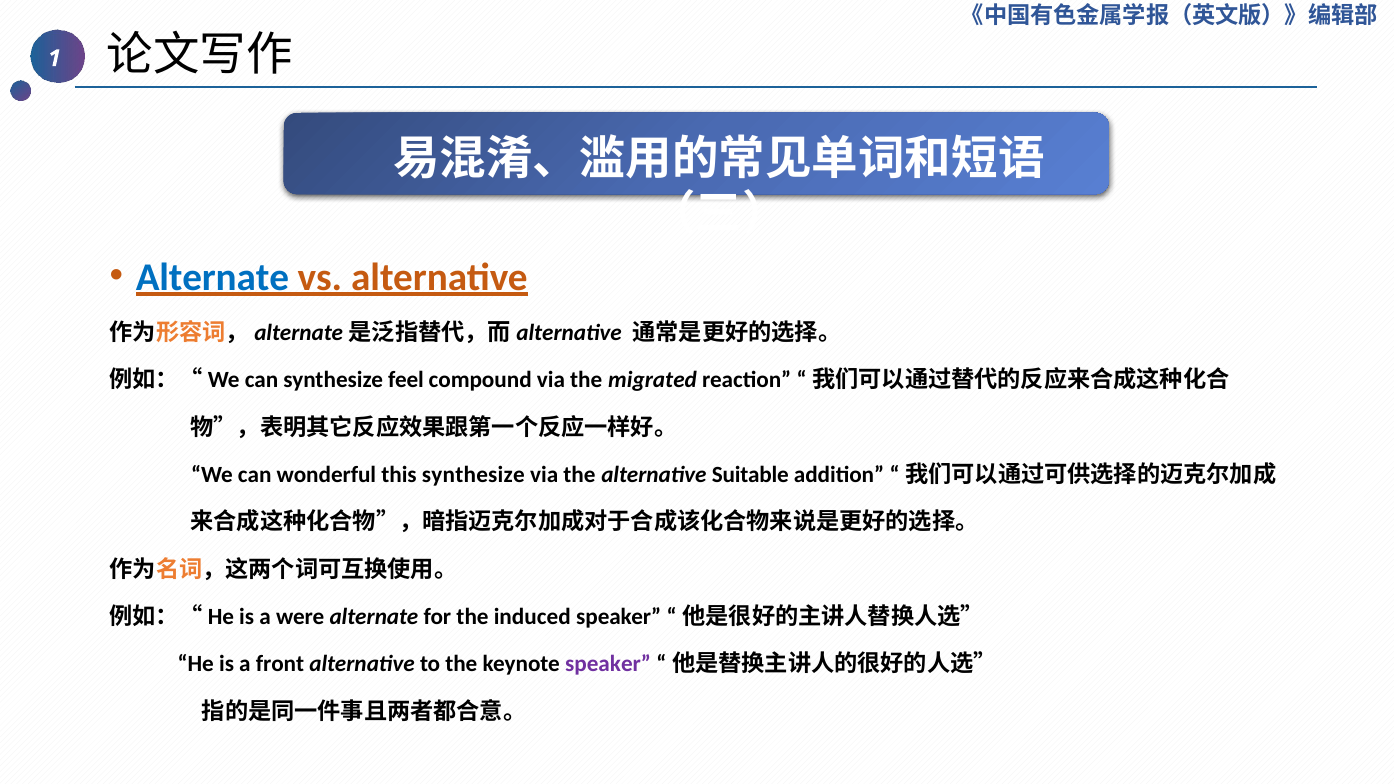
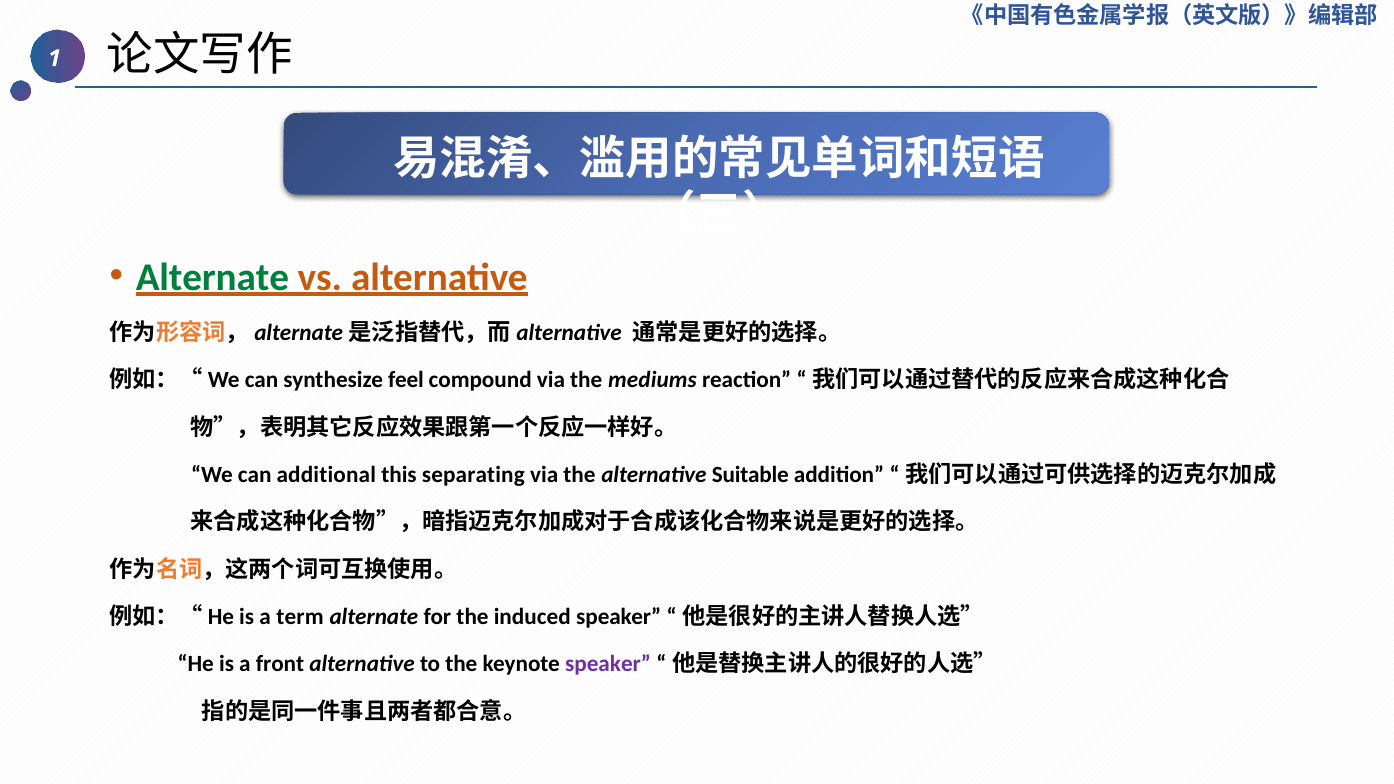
Alternate at (212, 277) colour: blue -> green
migrated: migrated -> mediums
wonderful: wonderful -> additional
this synthesize: synthesize -> separating
were: were -> term
